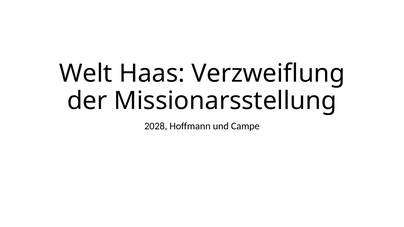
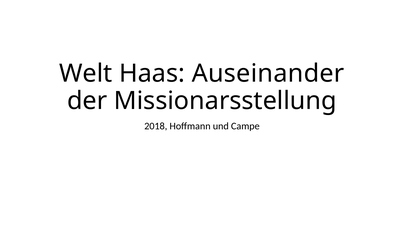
Verzweiflung: Verzweiflung -> Auseinander
2028: 2028 -> 2018
